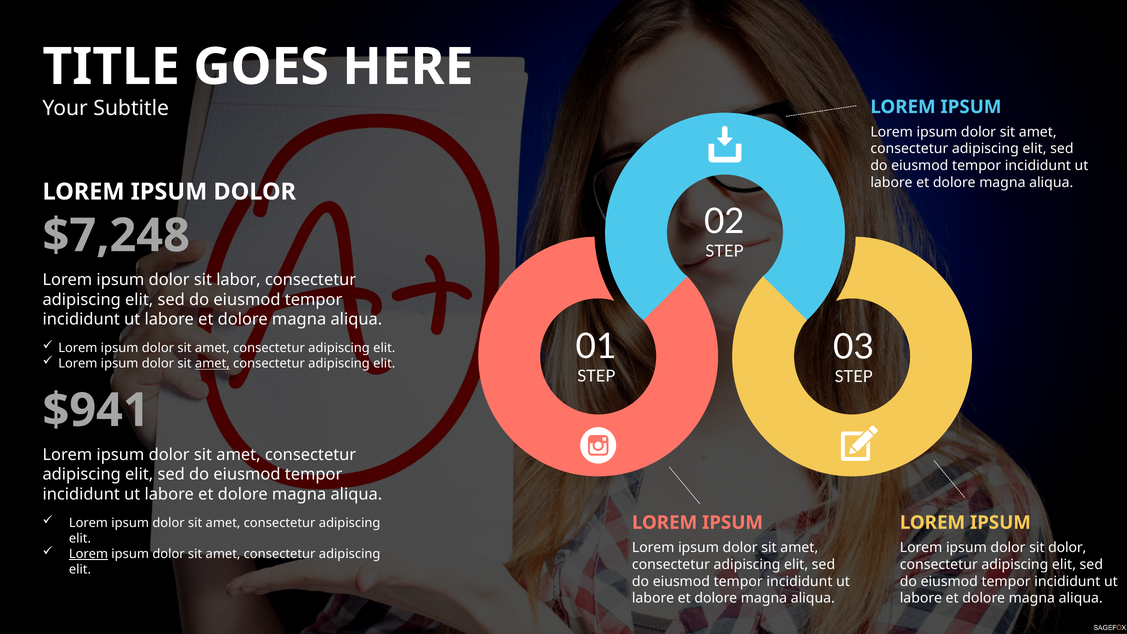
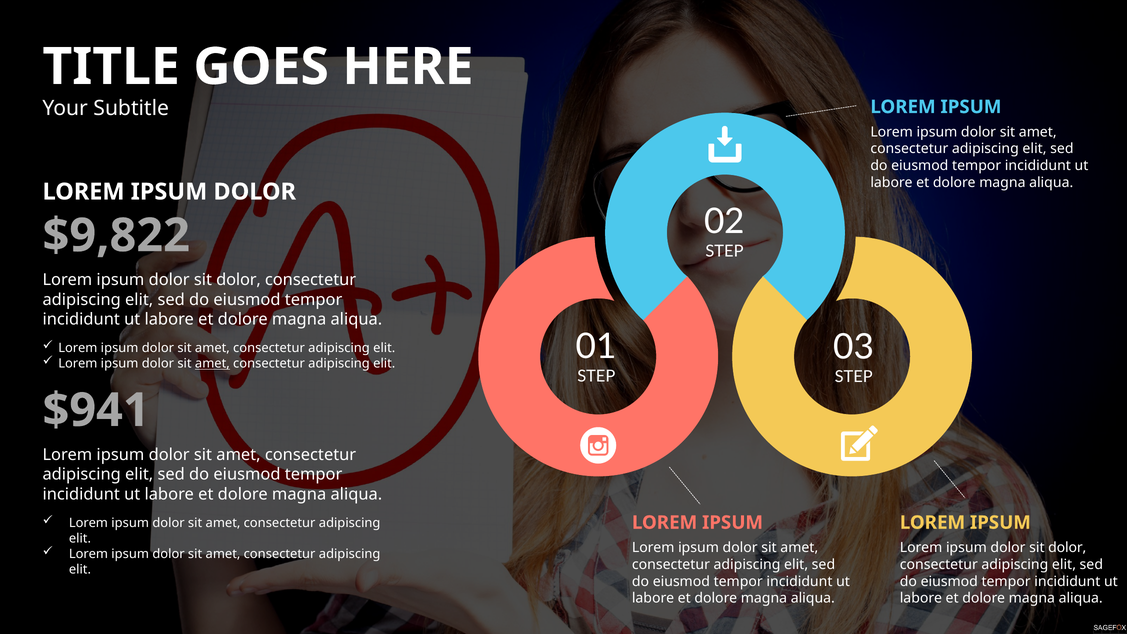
$7,248: $7,248 -> $9,822
labor at (238, 280): labor -> dolor
Lorem at (88, 554) underline: present -> none
